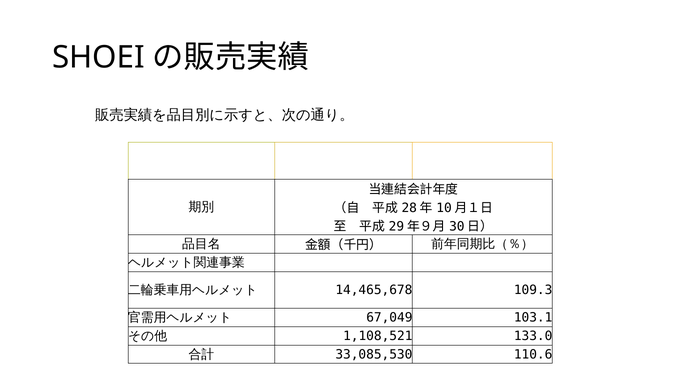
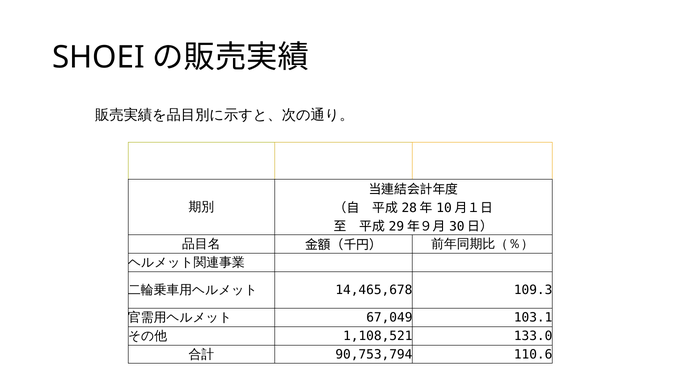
33,085,530: 33,085,530 -> 90,753,794
